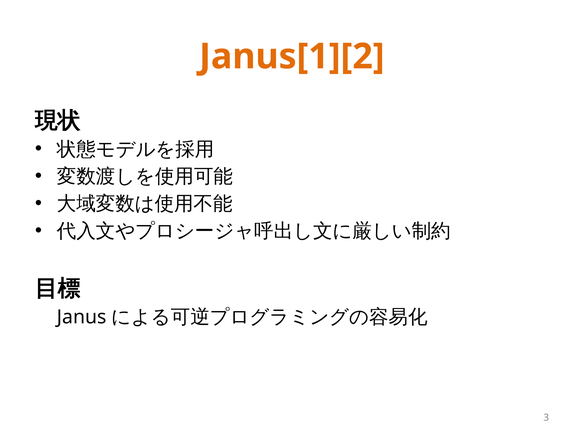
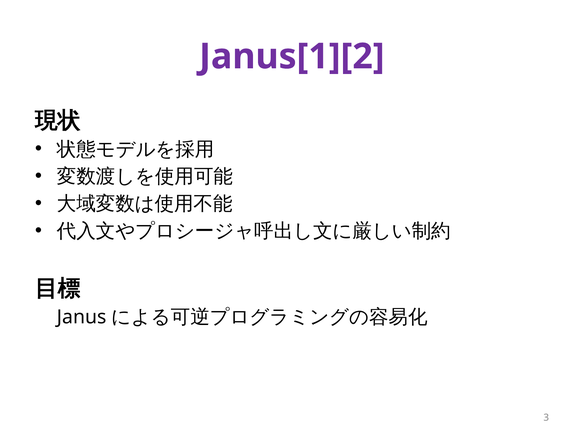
Janus[1][2 colour: orange -> purple
